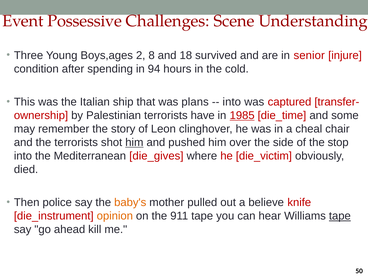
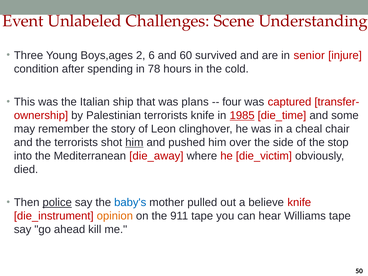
Possessive: Possessive -> Unlabeled
8: 8 -> 6
18: 18 -> 60
94: 94 -> 78
into at (232, 102): into -> four
terrorists have: have -> knife
die_gives: die_gives -> die_away
police underline: none -> present
baby's colour: orange -> blue
tape at (340, 216) underline: present -> none
